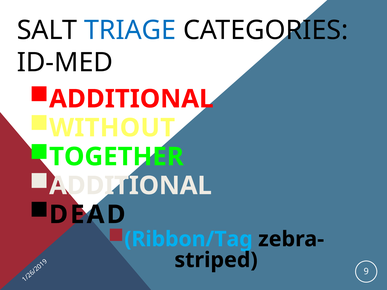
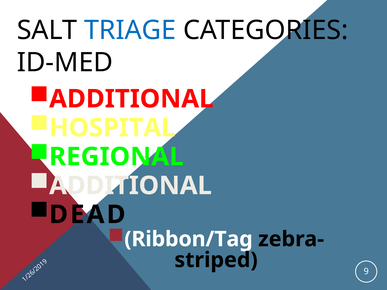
WITHOUT: WITHOUT -> HOSPITAL
TOGETHER: TOGETHER -> REGIONAL
Ribbon/Tag colour: light blue -> white
